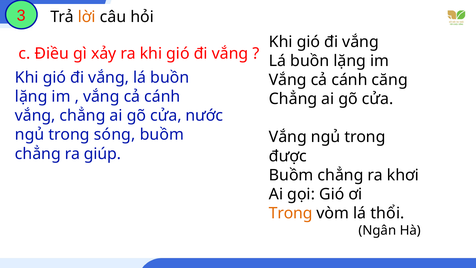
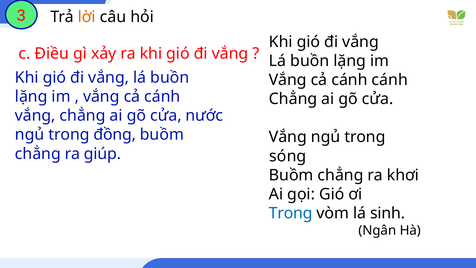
cánh căng: căng -> cánh
sóng: sóng -> đồng
được: được -> sóng
Trong at (291, 213) colour: orange -> blue
thổi: thổi -> sinh
